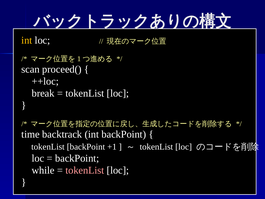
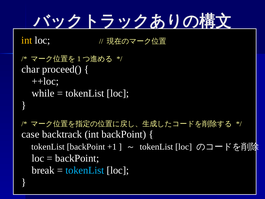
scan: scan -> char
break: break -> while
time: time -> case
while: while -> break
tokenList at (85, 170) colour: pink -> light blue
